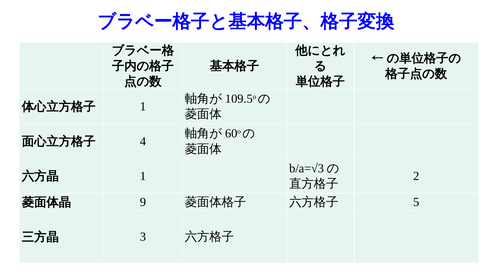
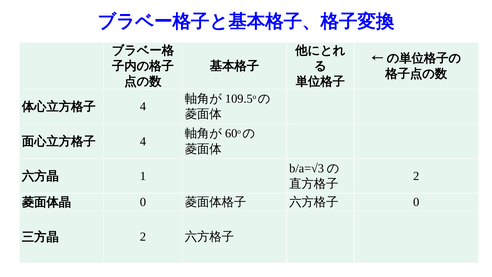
1 at (143, 106): 1 -> 4
9 at (143, 202): 9 -> 0
5 at (416, 202): 5 -> 0
3 at (143, 237): 3 -> 2
